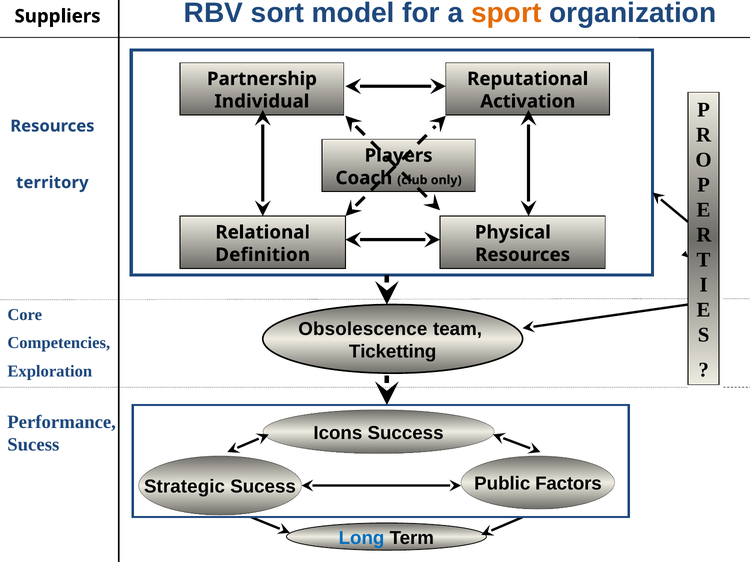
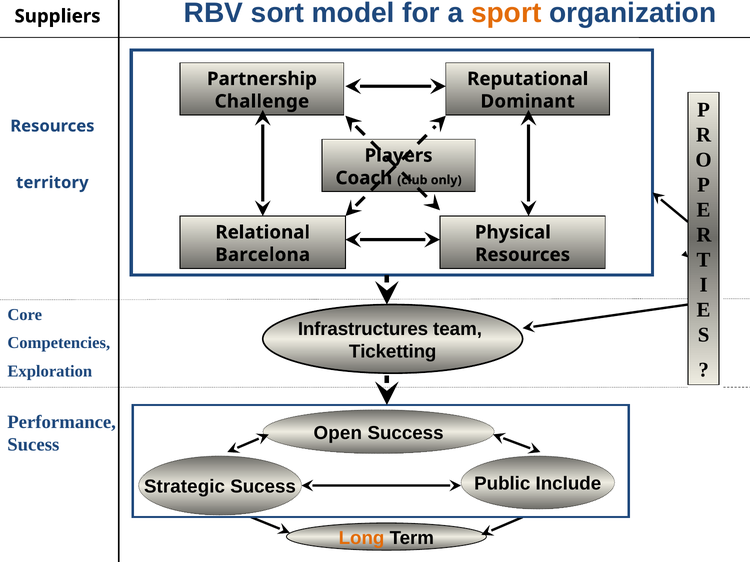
Individual: Individual -> Challenge
Activation: Activation -> Dominant
Definition: Definition -> Barcelona
Obsolescence: Obsolescence -> Infrastructures
Icons: Icons -> Open
Factors: Factors -> Include
Long colour: blue -> orange
